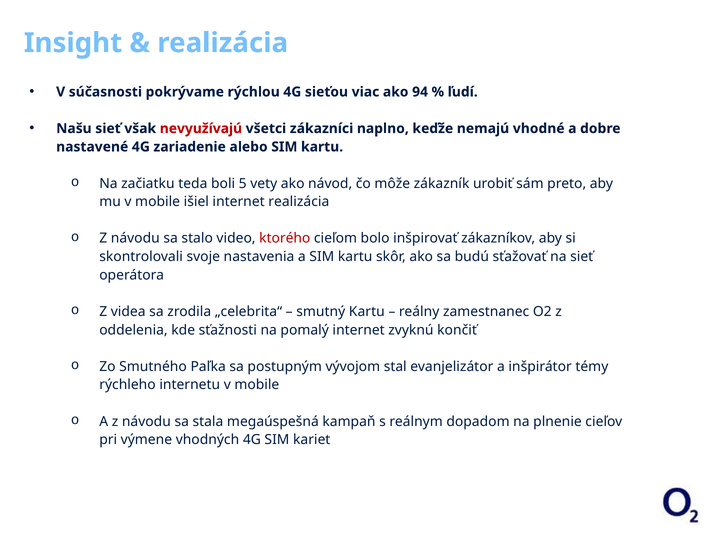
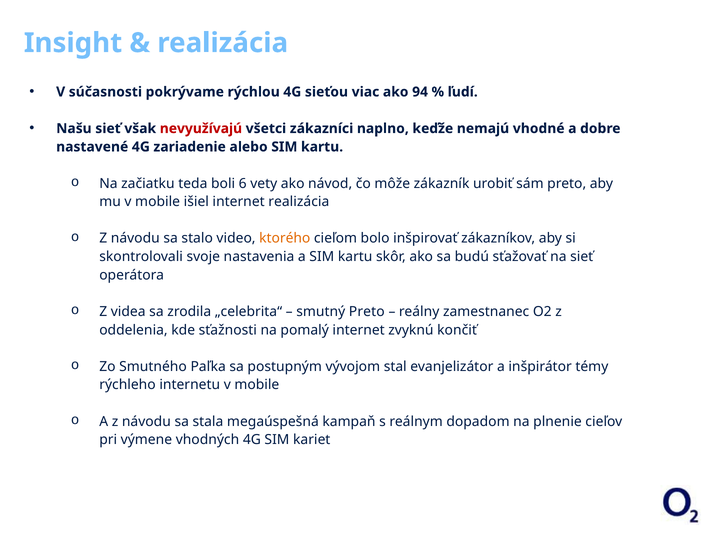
5: 5 -> 6
ktorého colour: red -> orange
smutný Kartu: Kartu -> Preto
